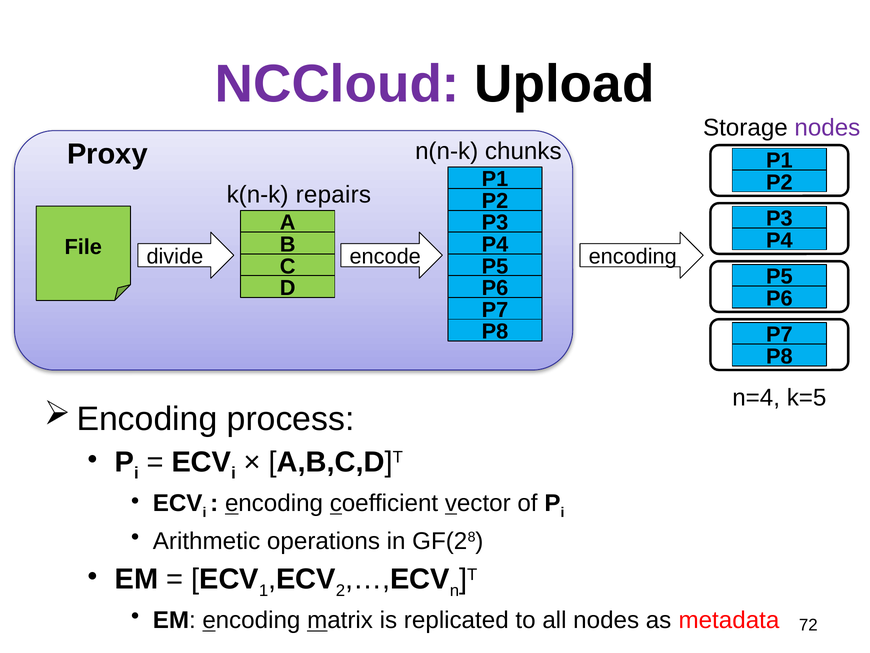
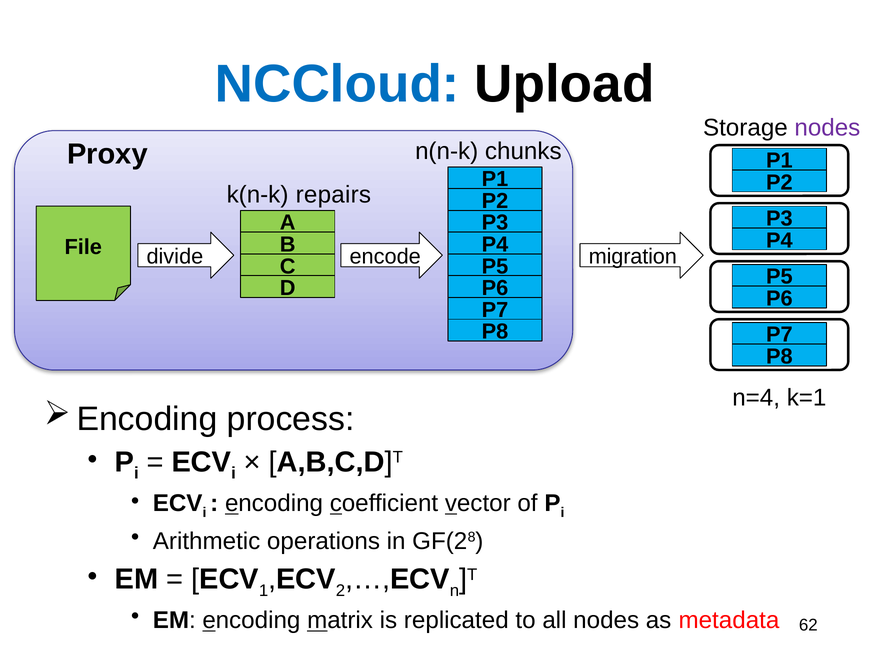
NCCloud colour: purple -> blue
encoding at (633, 256): encoding -> migration
k=5: k=5 -> k=1
72: 72 -> 62
